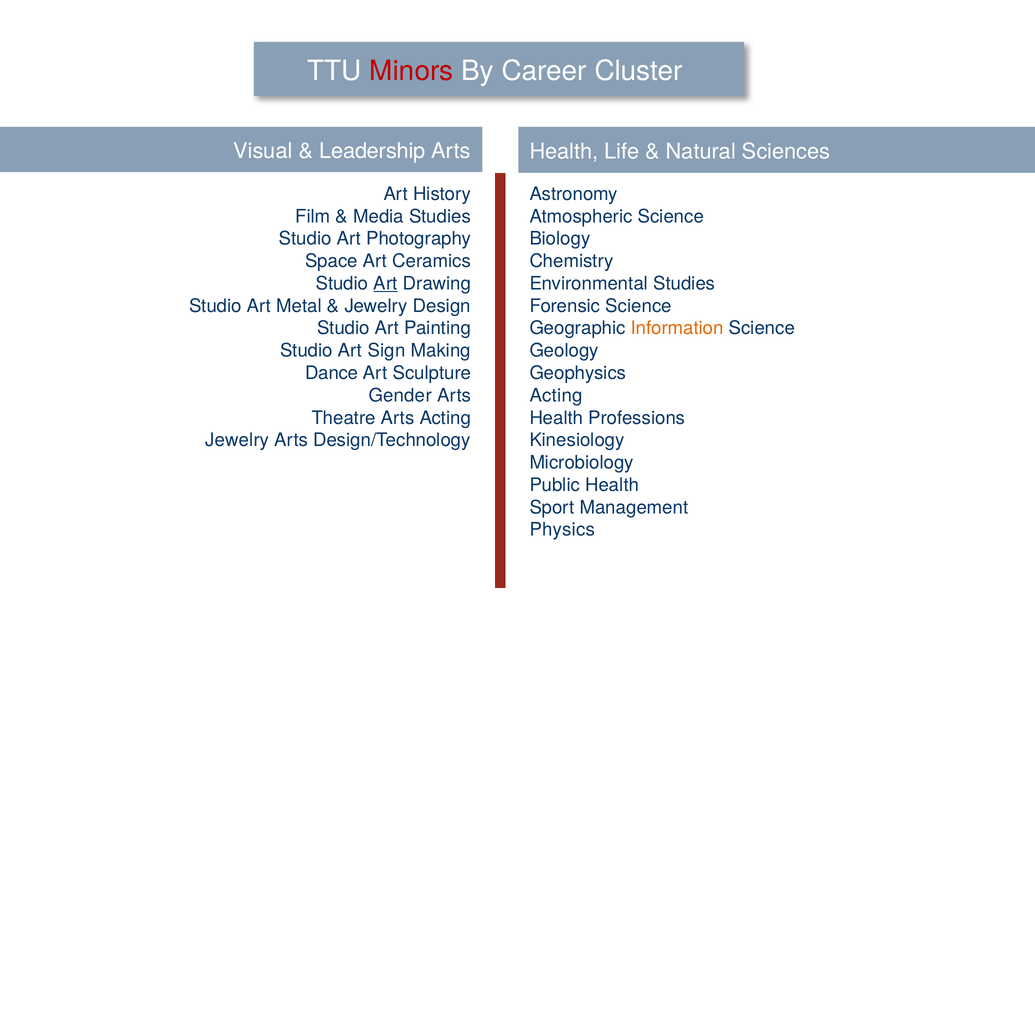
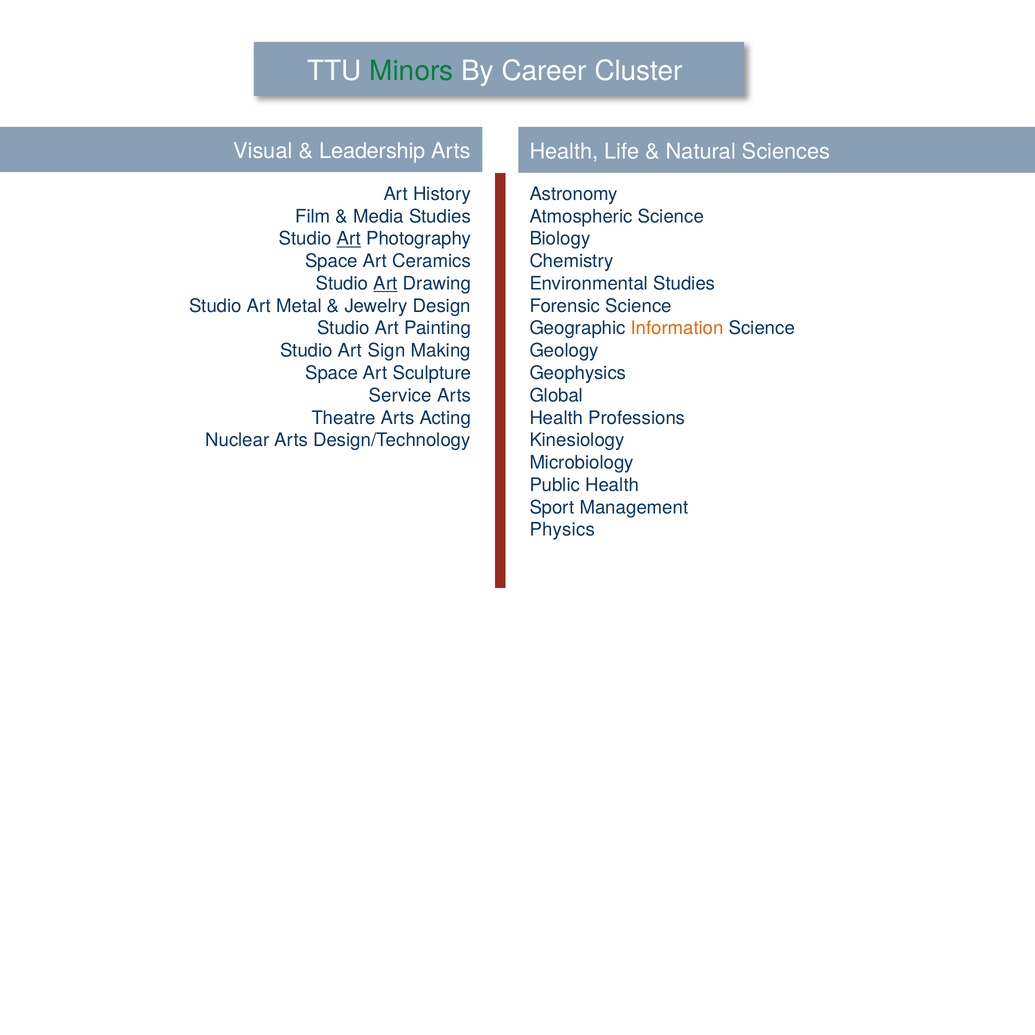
Minors colour: red -> green
Art at (349, 239) underline: none -> present
Dance at (332, 373): Dance -> Space
Gender: Gender -> Service
Acting at (556, 395): Acting -> Global
Jewelry at (237, 440): Jewelry -> Nuclear
